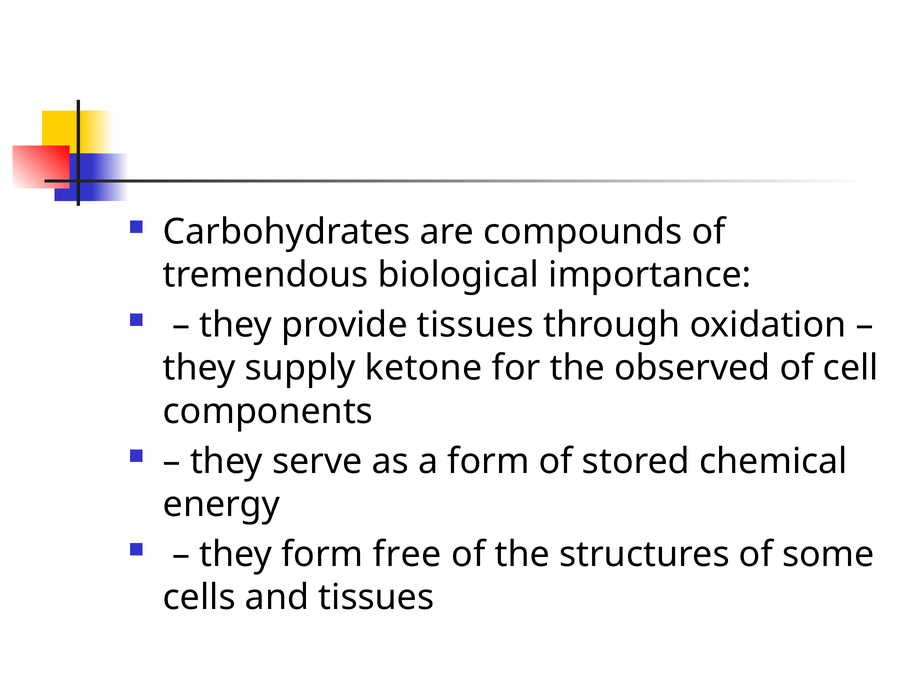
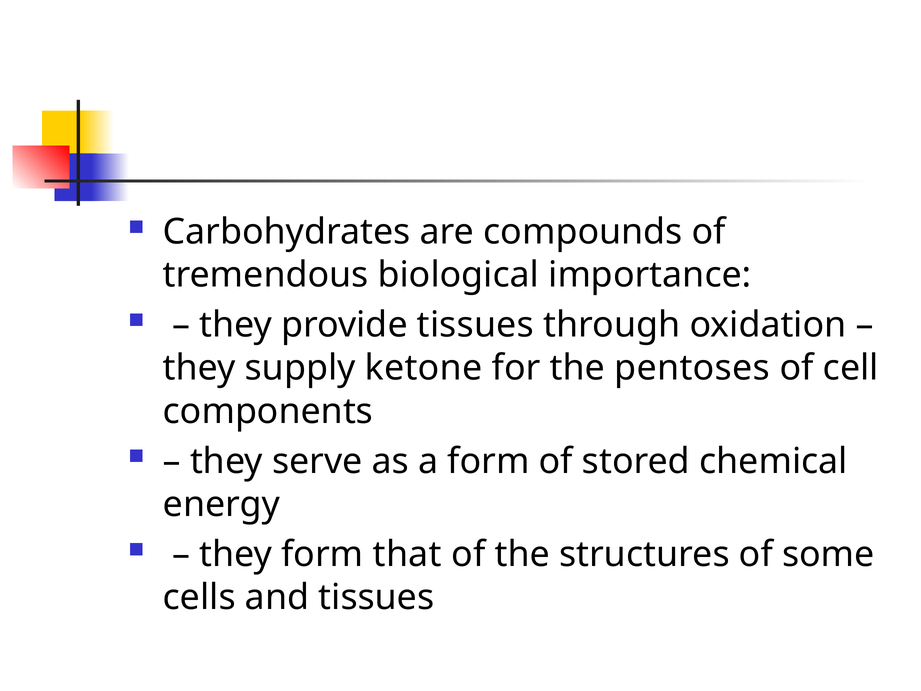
observed: observed -> pentoses
free: free -> that
